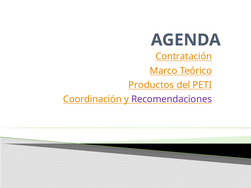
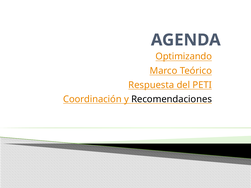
Contratación: Contratación -> Optimizando
Productos: Productos -> Respuesta
Recomendaciones colour: purple -> black
